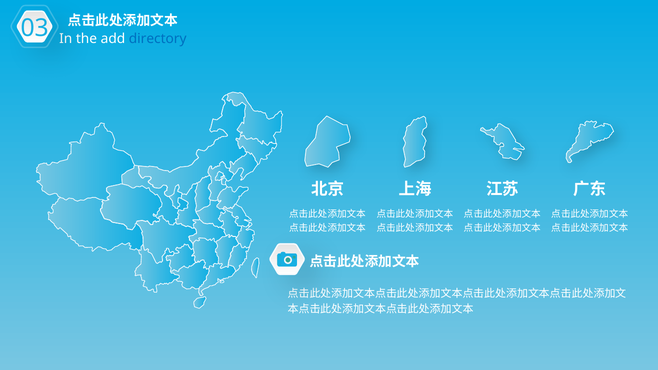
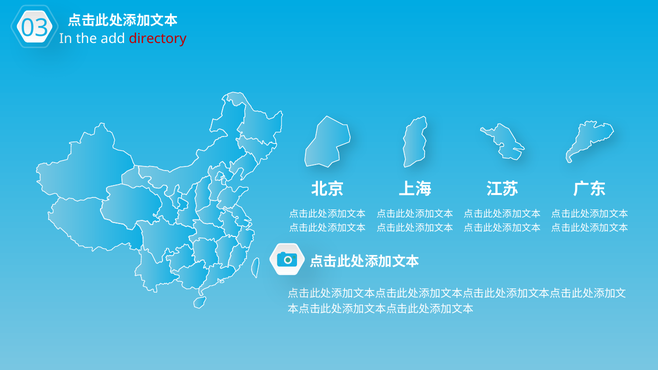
directory colour: blue -> red
